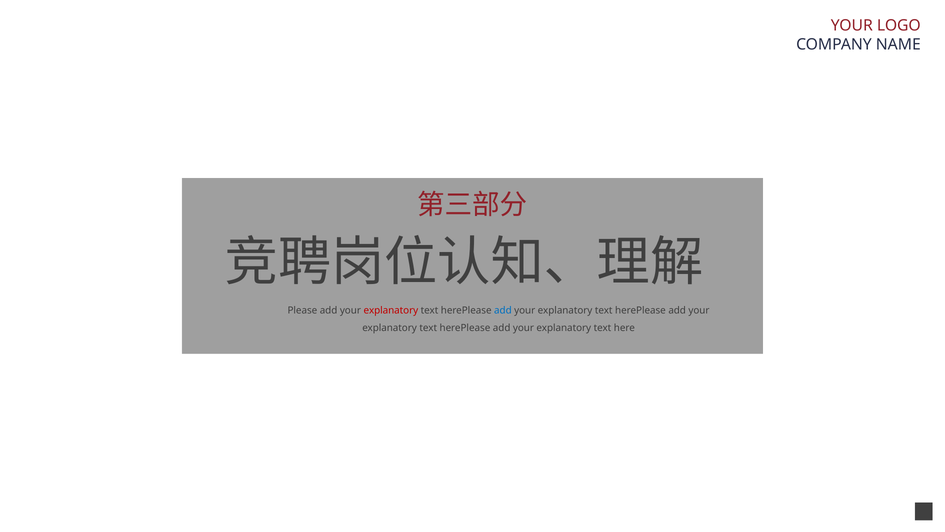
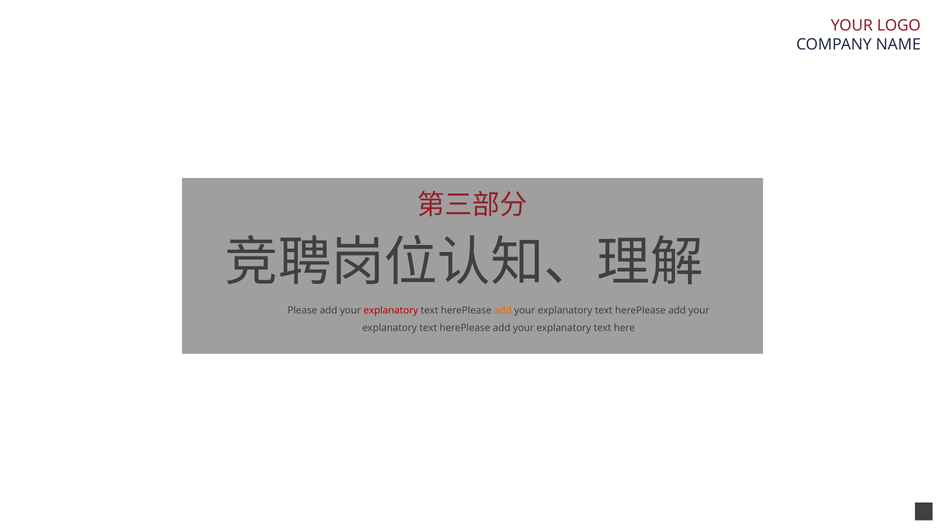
add at (503, 310) colour: blue -> orange
